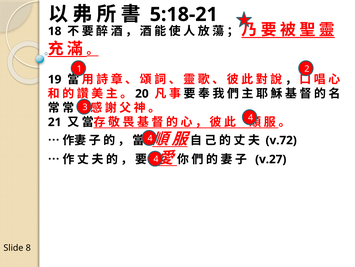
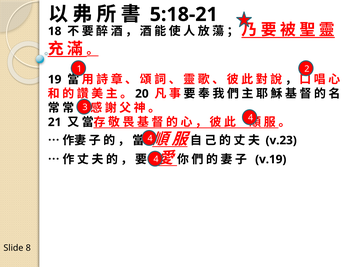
v.72: v.72 -> v.23
v.27: v.27 -> v.19
